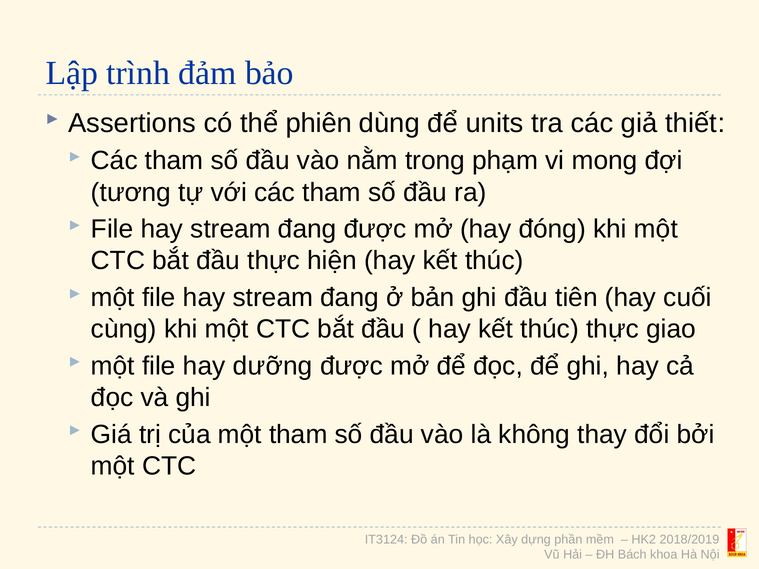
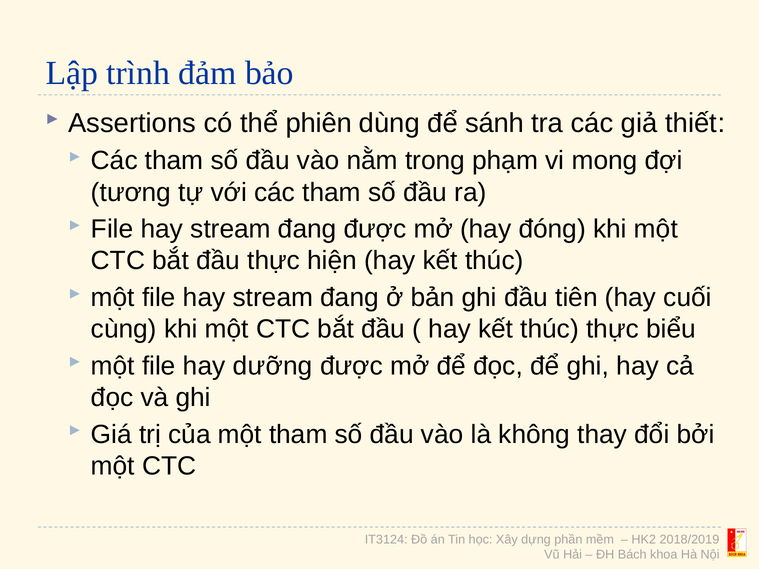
units: units -> sánh
giao: giao -> biểu
